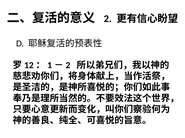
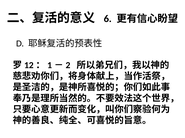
2: 2 -> 6
